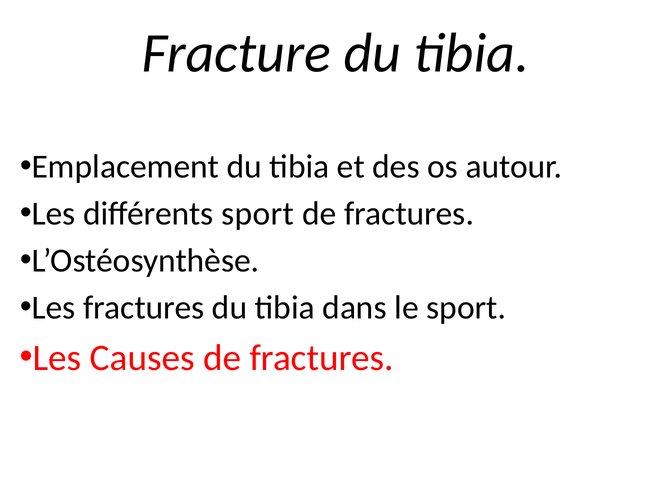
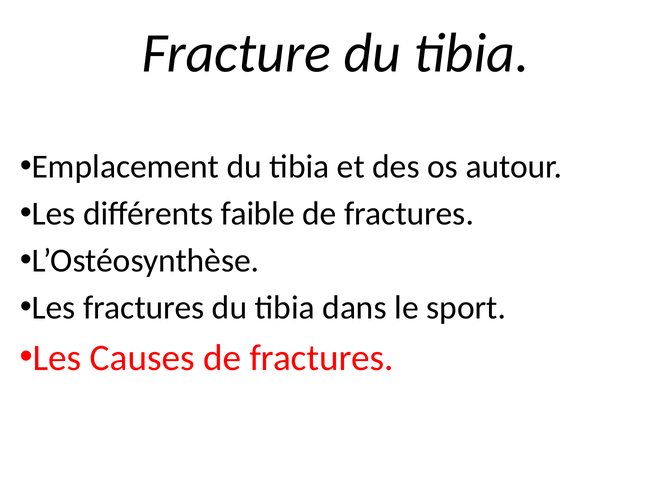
différents sport: sport -> faible
